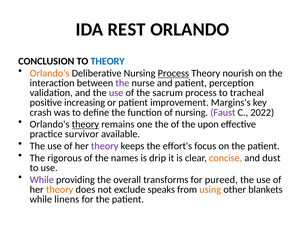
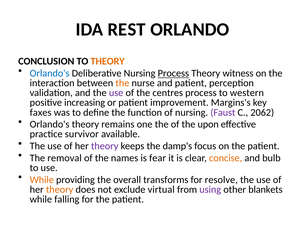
THEORY at (108, 61) colour: blue -> orange
Orlando's at (50, 73) colour: orange -> blue
nourish: nourish -> witness
the at (122, 83) colour: purple -> orange
sacrum: sacrum -> centres
tracheal: tracheal -> western
crash: crash -> faxes
2022: 2022 -> 2062
theory at (85, 124) underline: present -> none
effort's: effort's -> damp's
rigorous: rigorous -> removal
drip: drip -> fear
dust: dust -> bulb
While at (42, 179) colour: purple -> orange
pureed: pureed -> resolve
speaks: speaks -> virtual
using colour: orange -> purple
linens: linens -> falling
